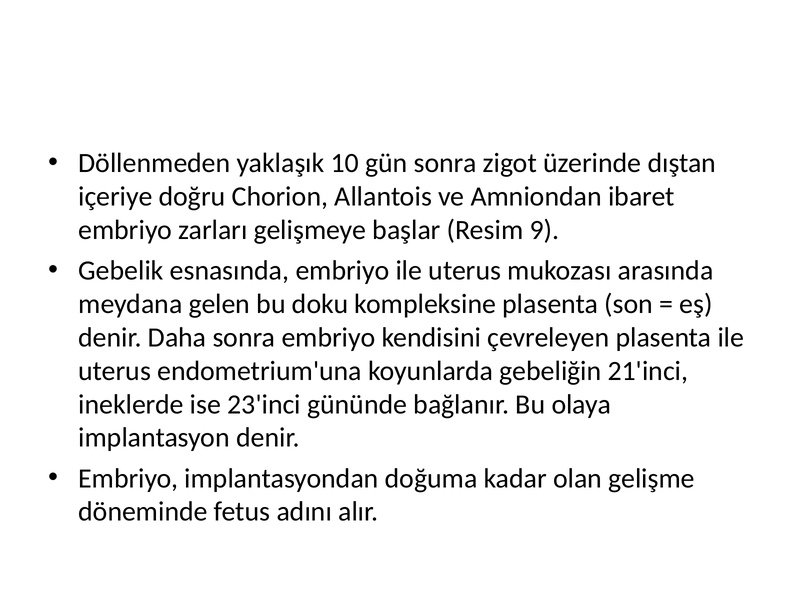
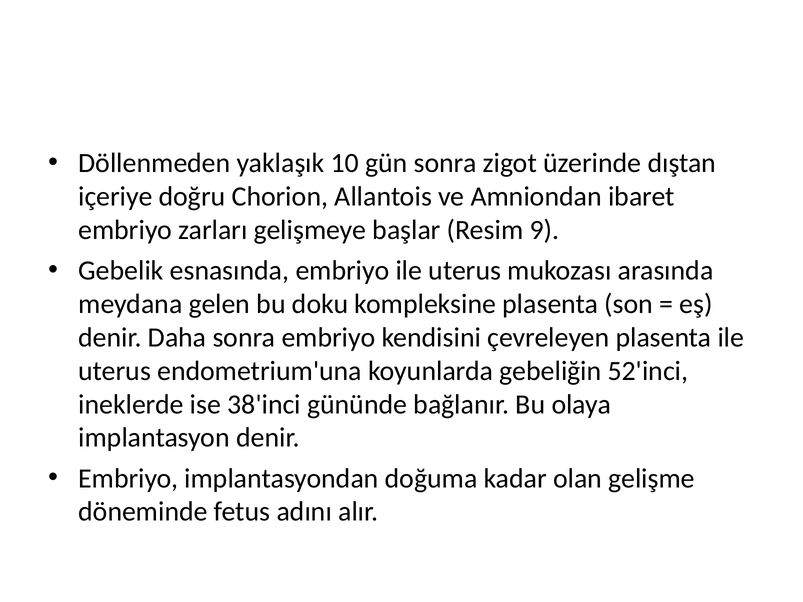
21'inci: 21'inci -> 52'inci
23'inci: 23'inci -> 38'inci
